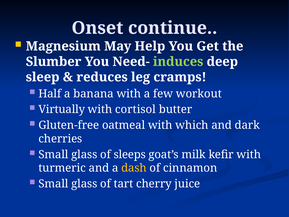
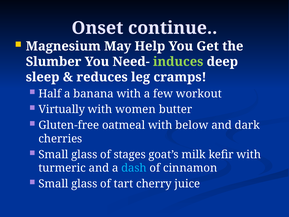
cortisol: cortisol -> women
which: which -> below
sleeps: sleeps -> stages
dash colour: yellow -> light blue
